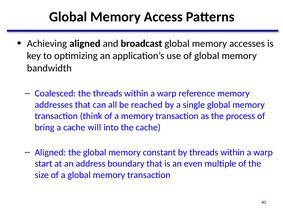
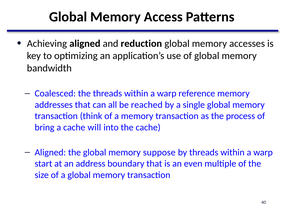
broadcast: broadcast -> reduction
constant: constant -> suppose
